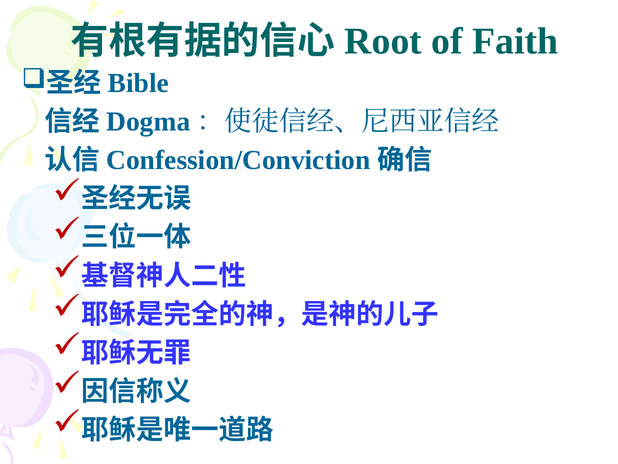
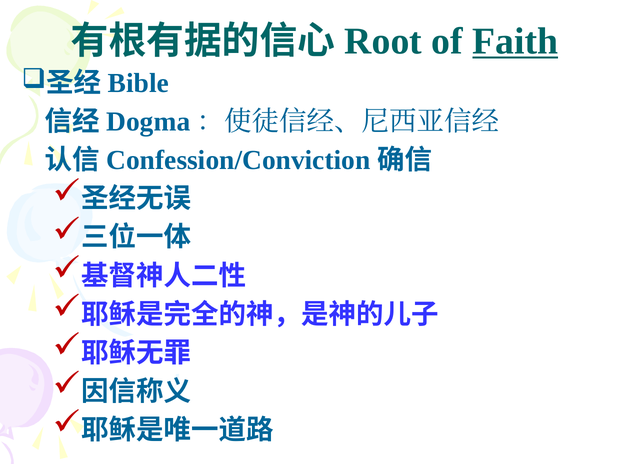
Faith underline: none -> present
